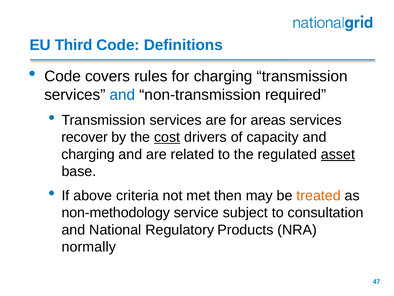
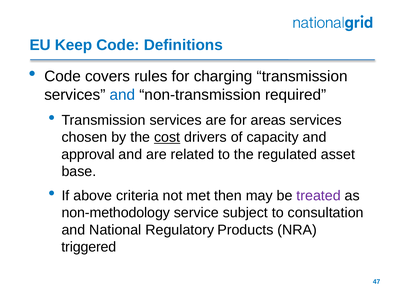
Third: Third -> Keep
recover: recover -> chosen
charging at (88, 154): charging -> approval
asset underline: present -> none
treated colour: orange -> purple
normally: normally -> triggered
